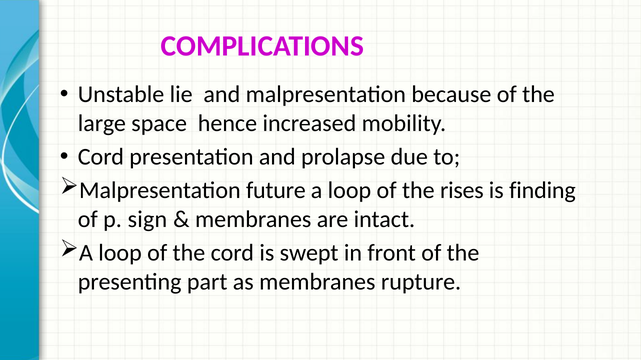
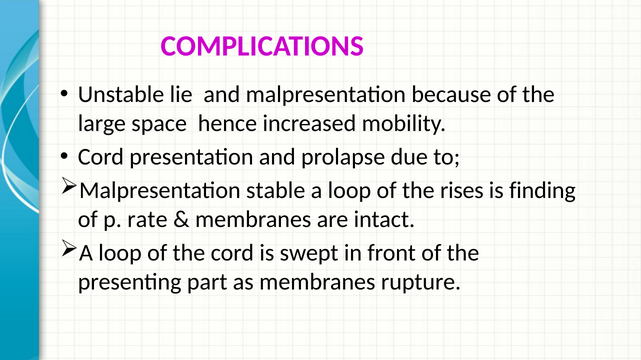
future: future -> stable
sign: sign -> rate
